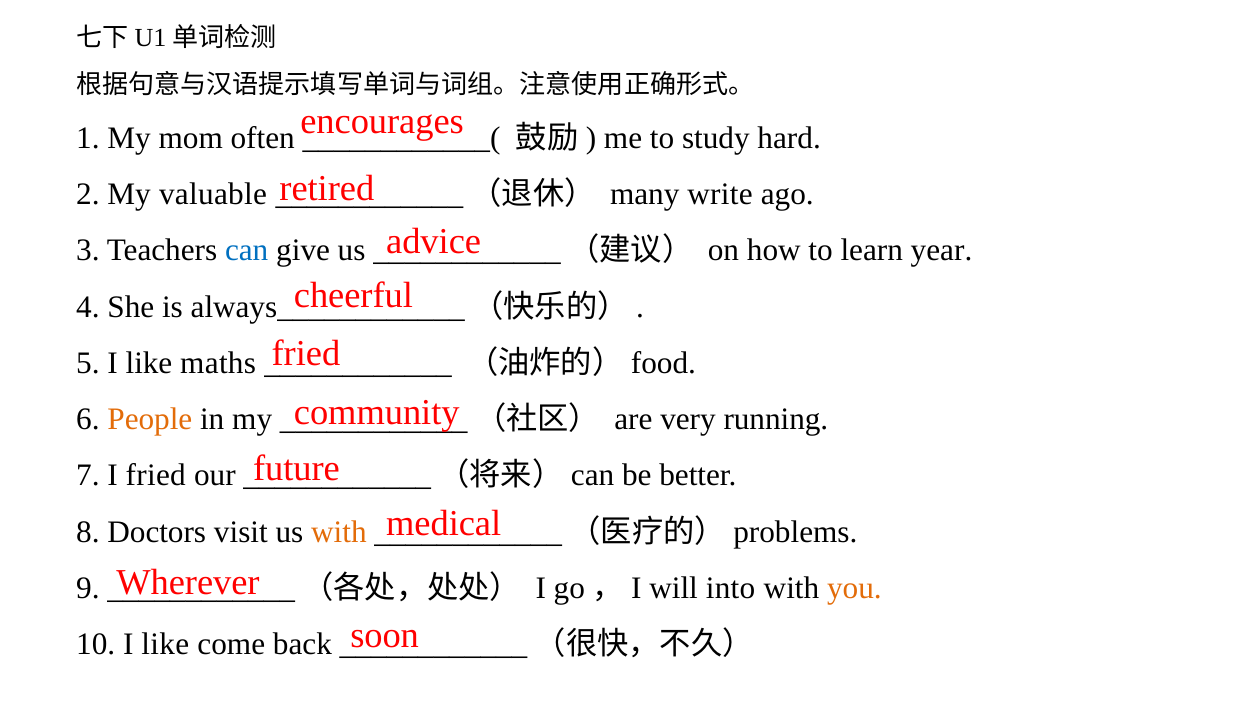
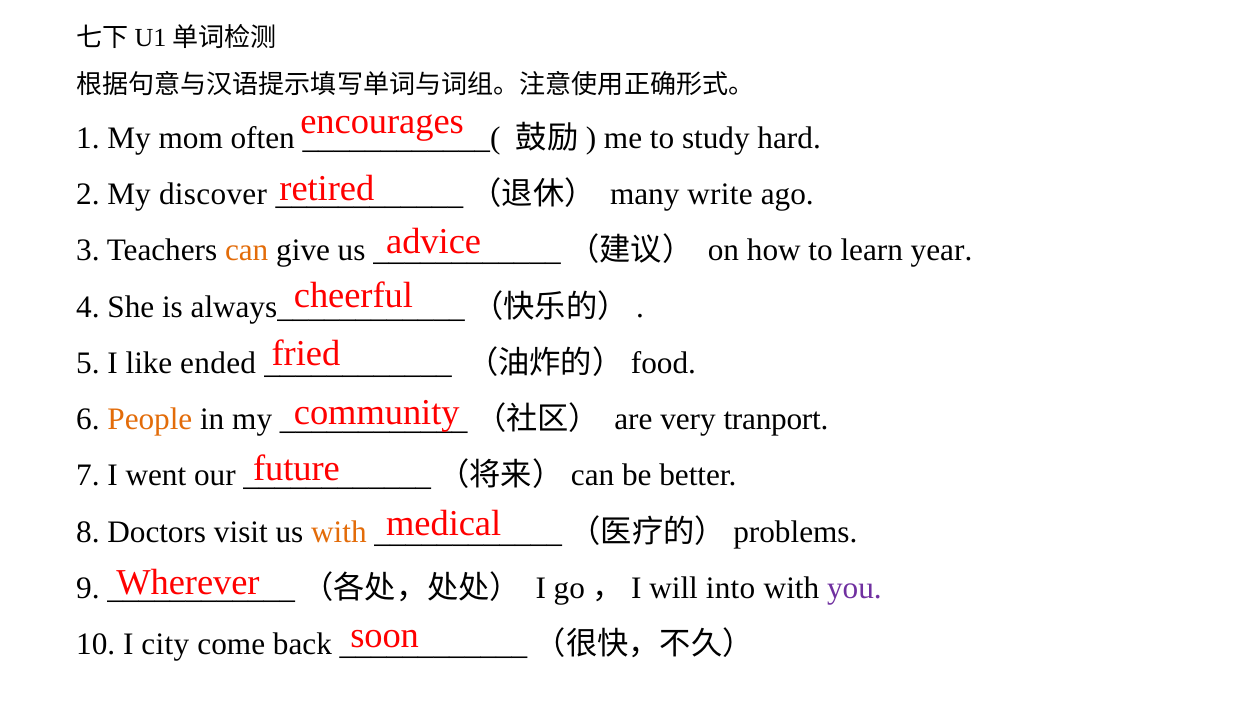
valuable: valuable -> discover
can colour: blue -> orange
maths: maths -> ended
running: running -> tranport
I fried: fried -> went
you colour: orange -> purple
10 I like: like -> city
